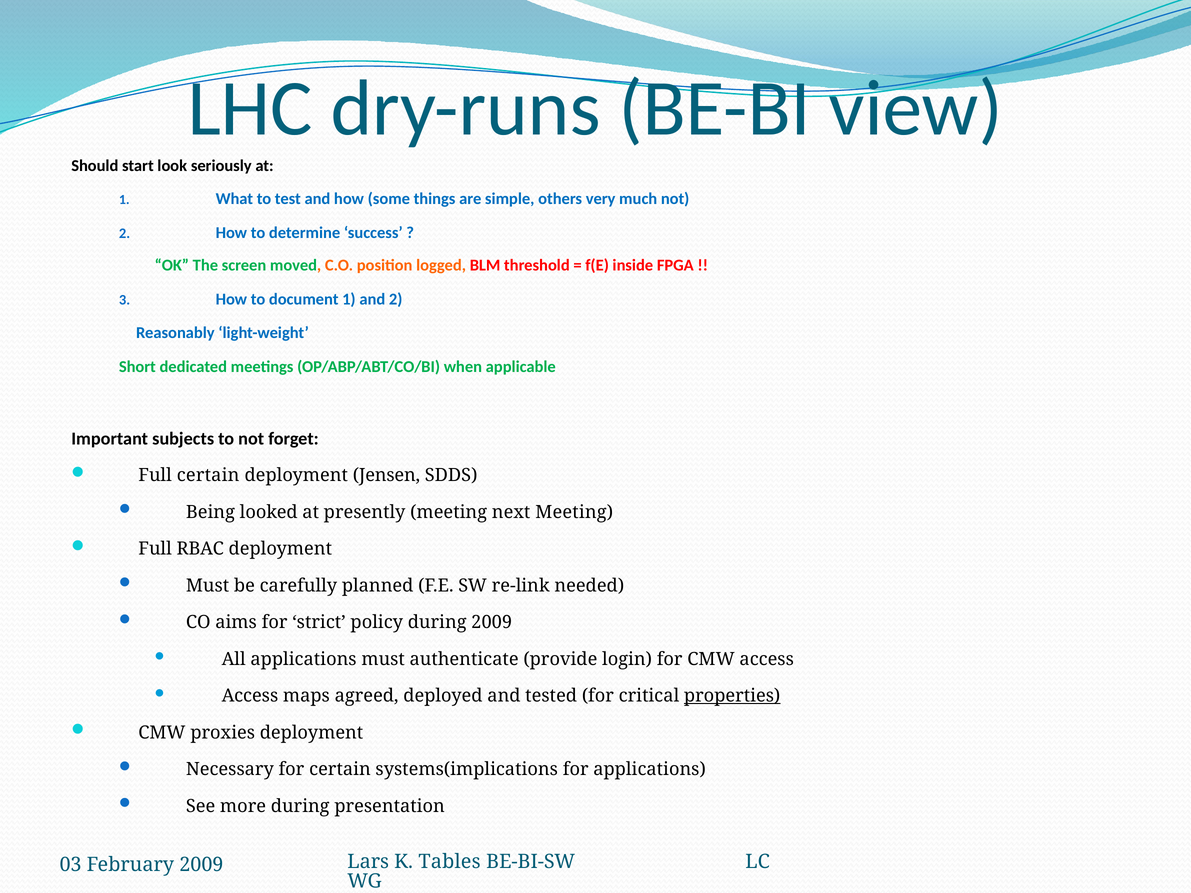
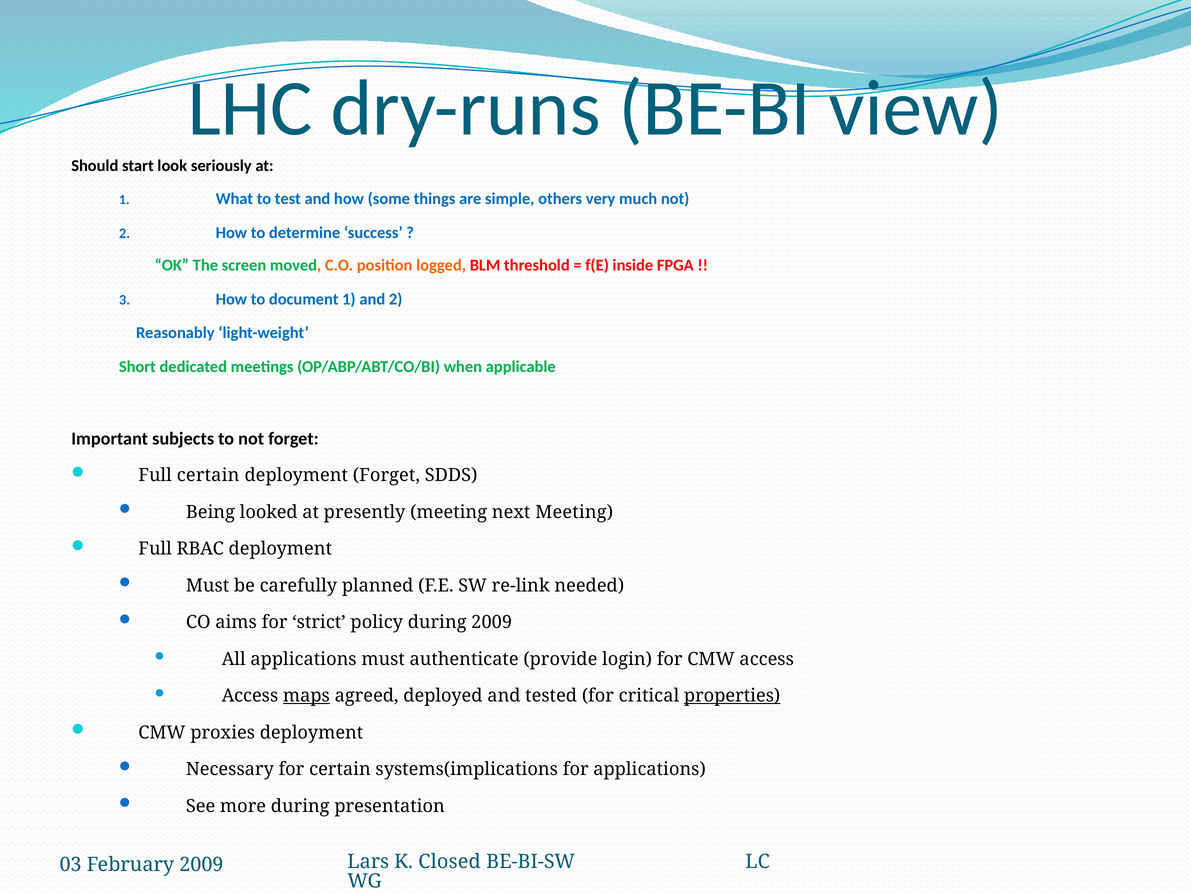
deployment Jensen: Jensen -> Forget
maps underline: none -> present
Tables: Tables -> Closed
